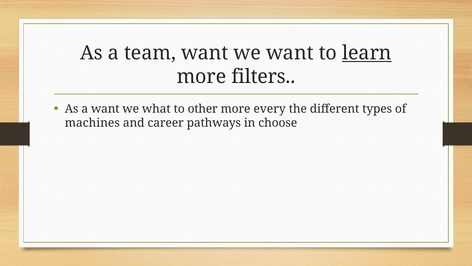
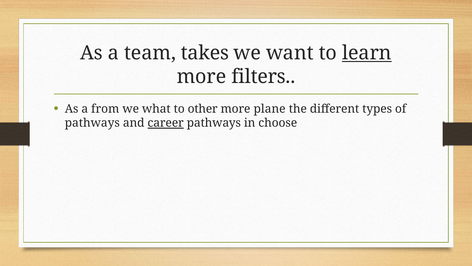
team want: want -> takes
a want: want -> from
every: every -> plane
machines at (92, 123): machines -> pathways
career underline: none -> present
